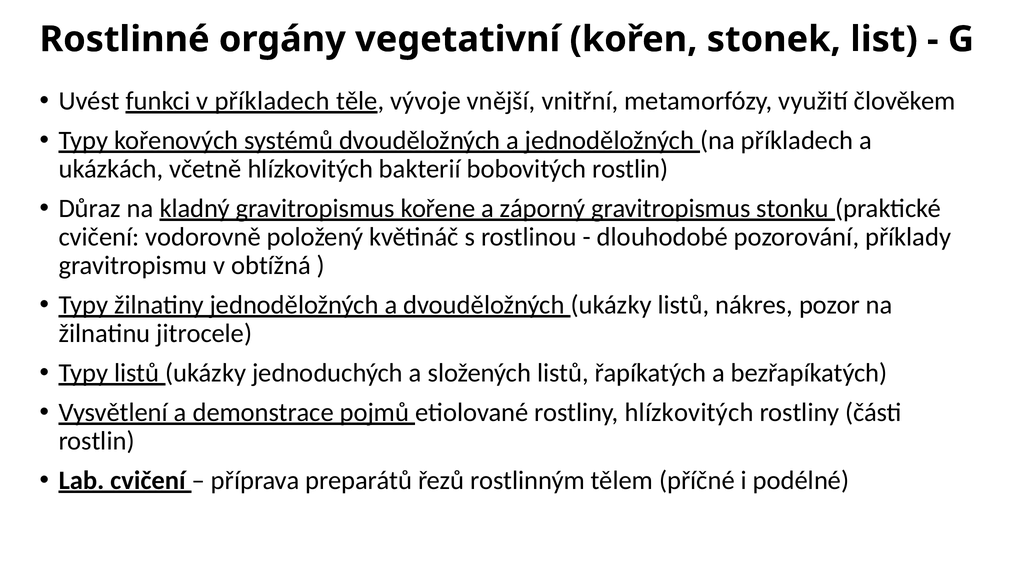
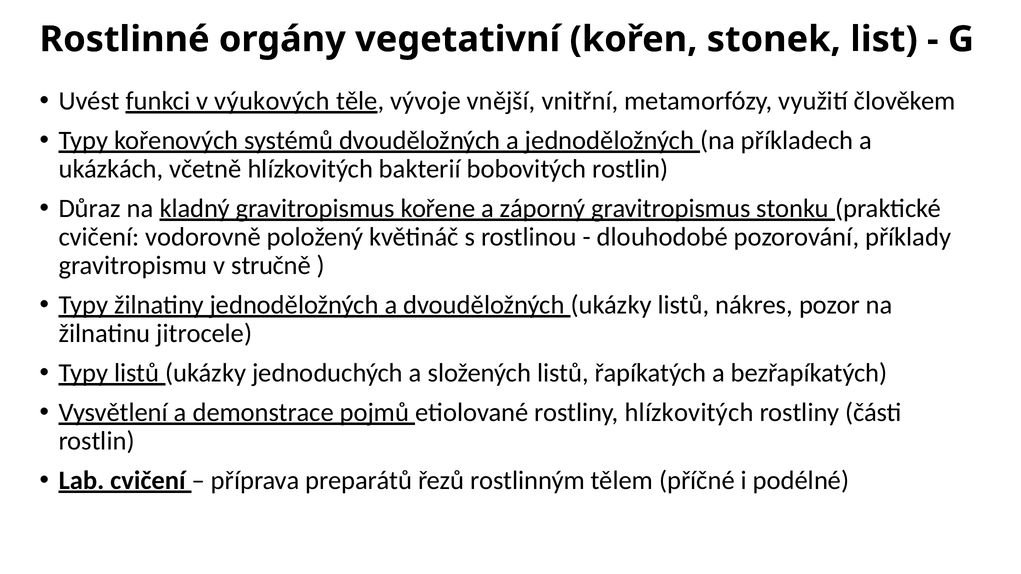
v příkladech: příkladech -> výukových
obtížná: obtížná -> stručně
